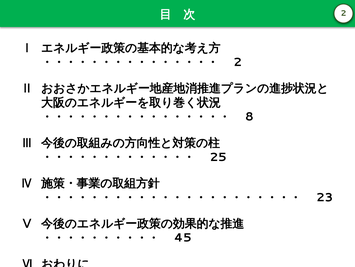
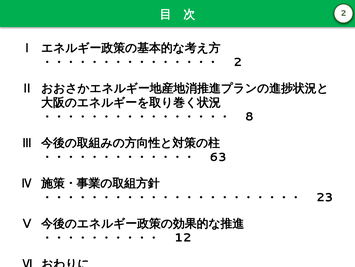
25: 25 -> 63
45: 45 -> 12
